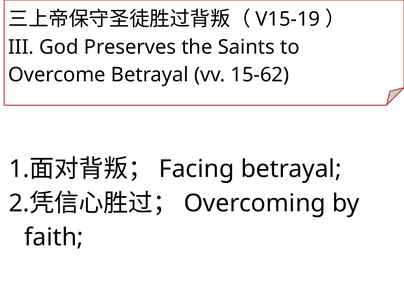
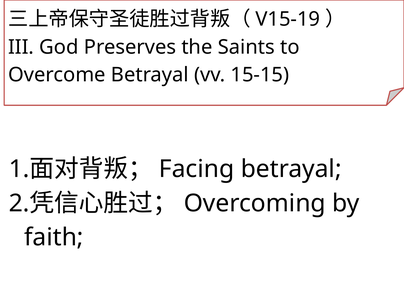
15-62: 15-62 -> 15-15
